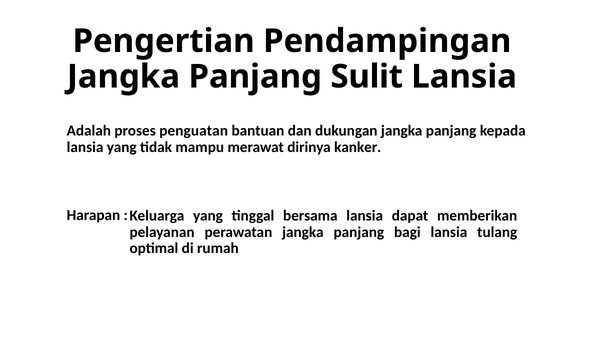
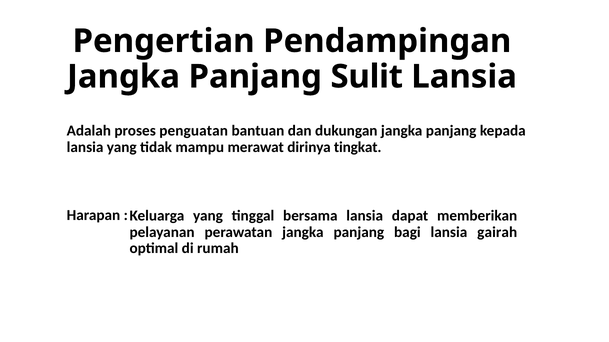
kanker: kanker -> tingkat
tulang: tulang -> gairah
